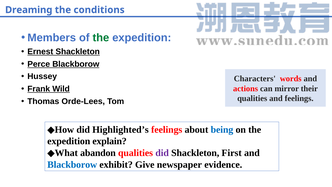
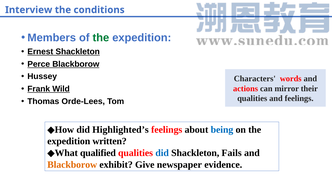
Dreaming: Dreaming -> Interview
explain: explain -> written
abandon: abandon -> qualified
did at (162, 153) colour: purple -> blue
First: First -> Fails
Blackborow at (72, 164) colour: blue -> orange
